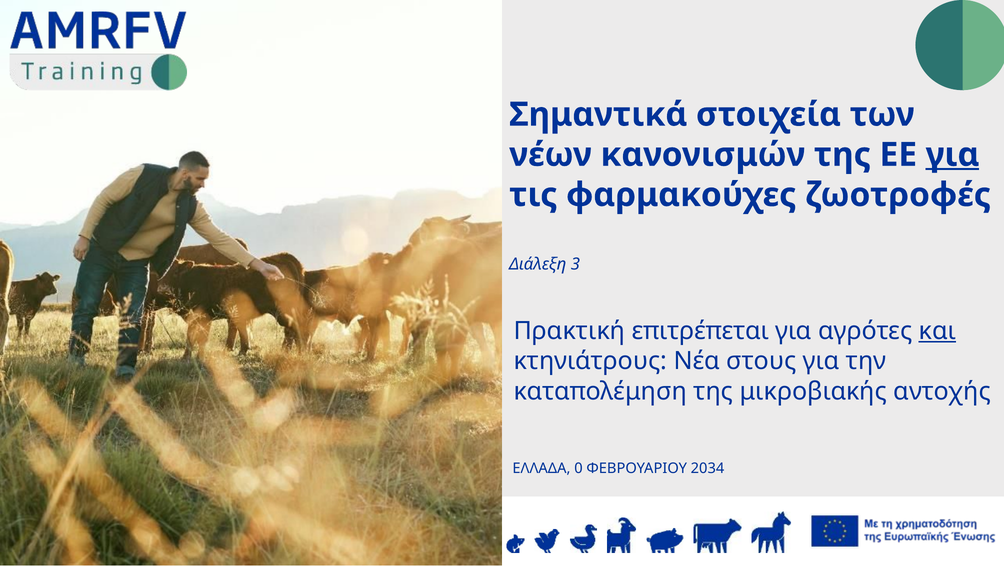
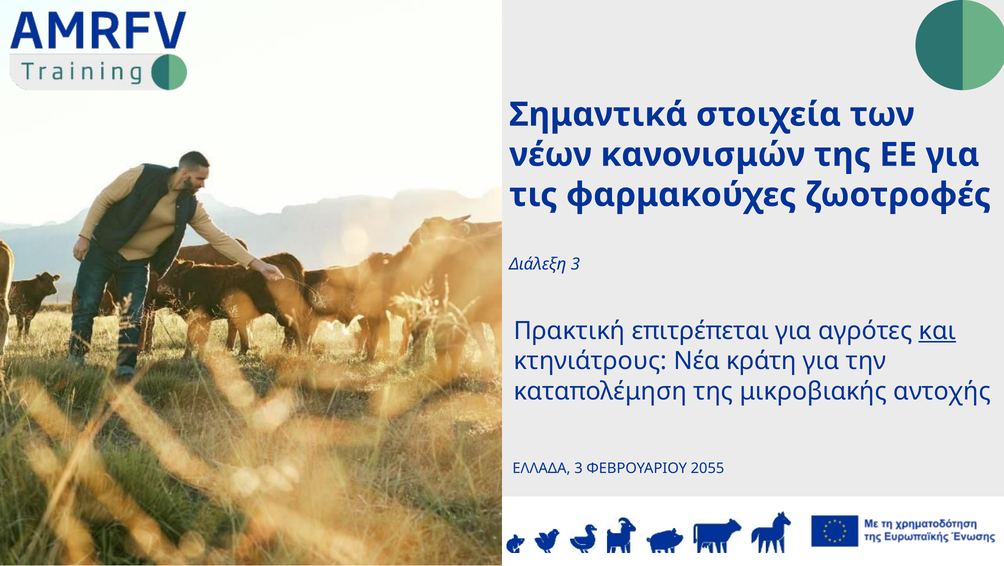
για at (953, 155) underline: present -> none
στους: στους -> κράτη
ΕΛΛΑΔΑ 0: 0 -> 3
2034: 2034 -> 2055
